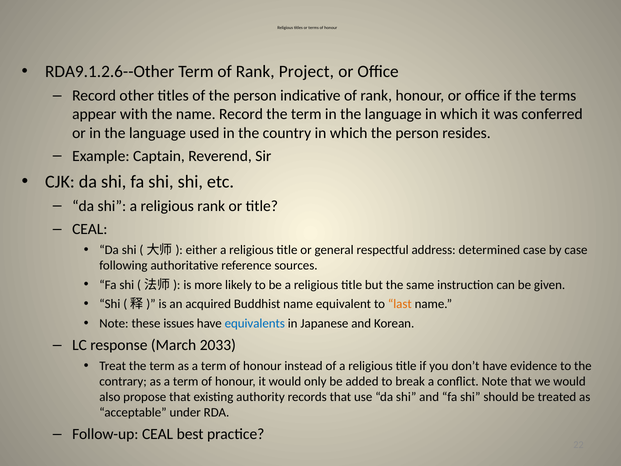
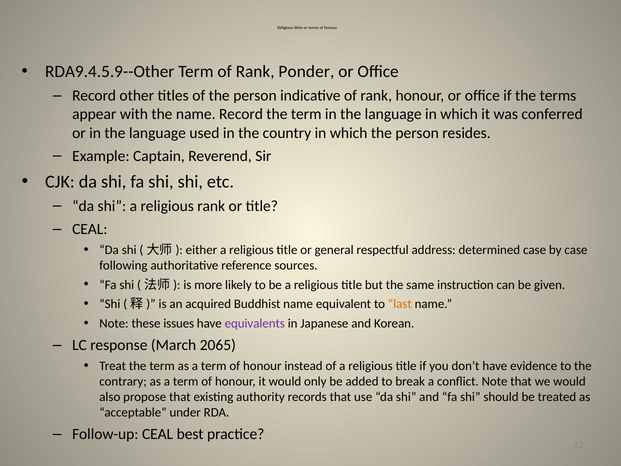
RDA9.1.2.6--Other: RDA9.1.2.6--Other -> RDA9.4.5.9--Other
Project: Project -> Ponder
equivalents colour: blue -> purple
2033: 2033 -> 2065
